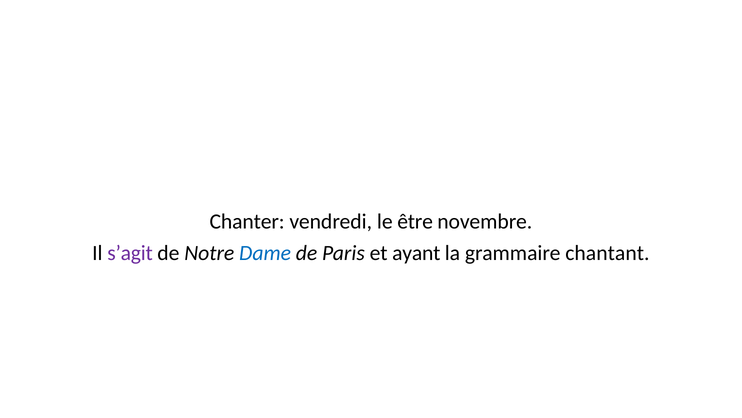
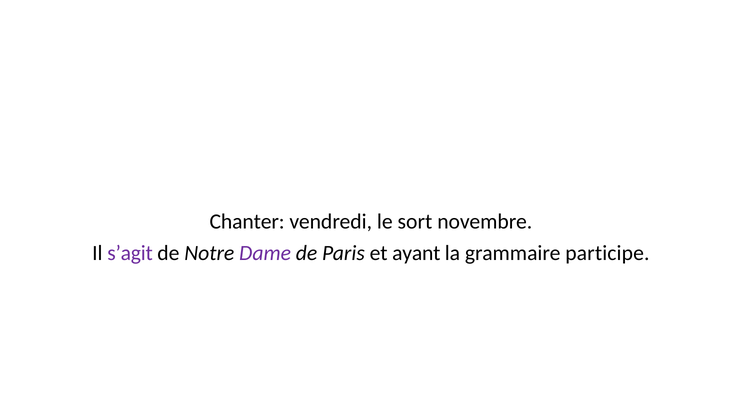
être: être -> sort
Dame colour: blue -> purple
chantant: chantant -> participe
